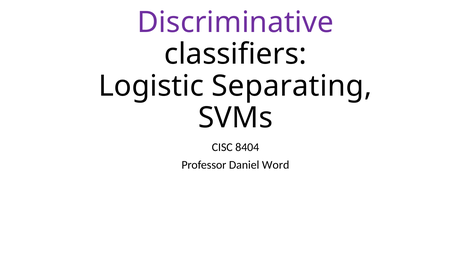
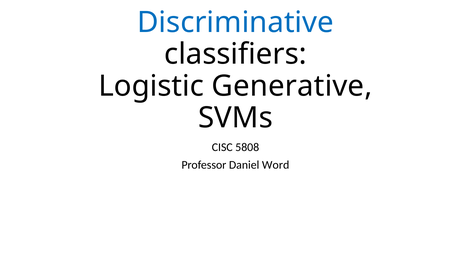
Discriminative colour: purple -> blue
Separating: Separating -> Generative
8404: 8404 -> 5808
